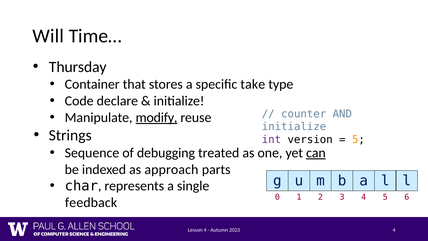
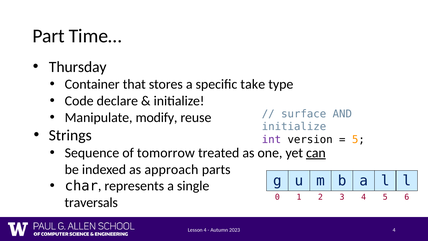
Will: Will -> Part
counter: counter -> surface
modify underline: present -> none
debugging: debugging -> tomorrow
feedback: feedback -> traversals
